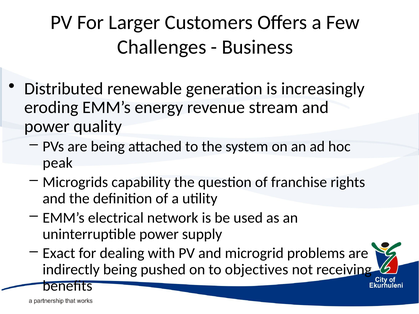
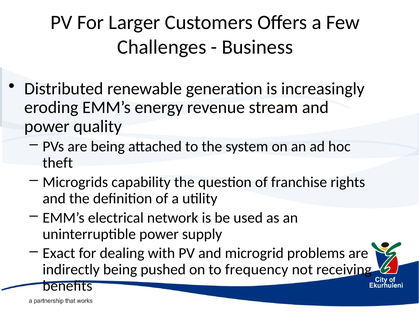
peak: peak -> theft
objectives: objectives -> frequency
